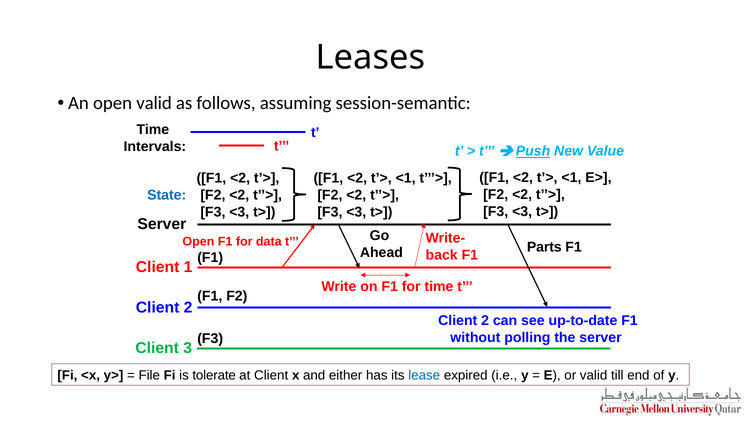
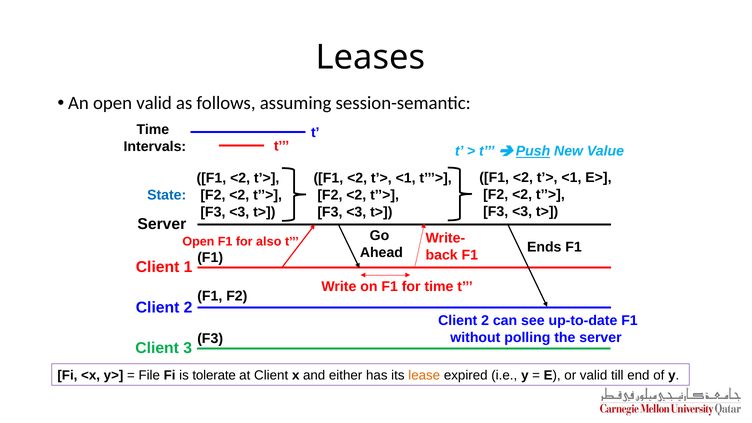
data: data -> also
Parts: Parts -> Ends
lease colour: blue -> orange
